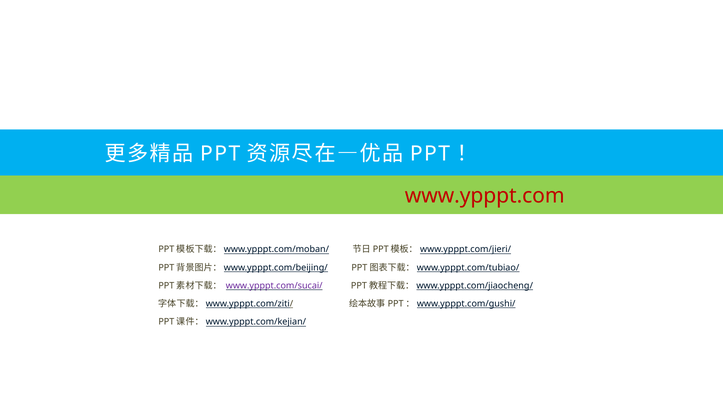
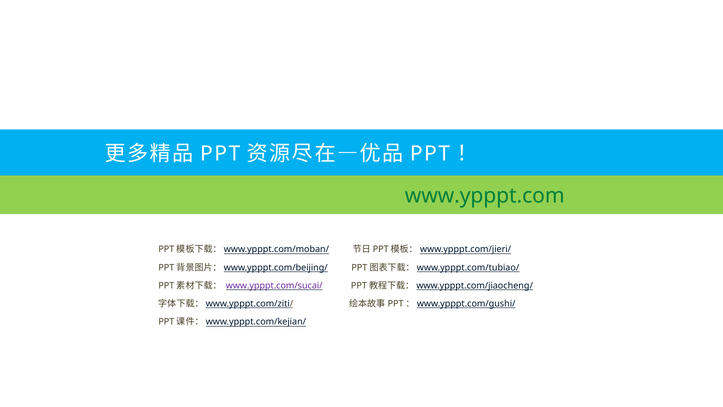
www.ypppt.com colour: red -> green
